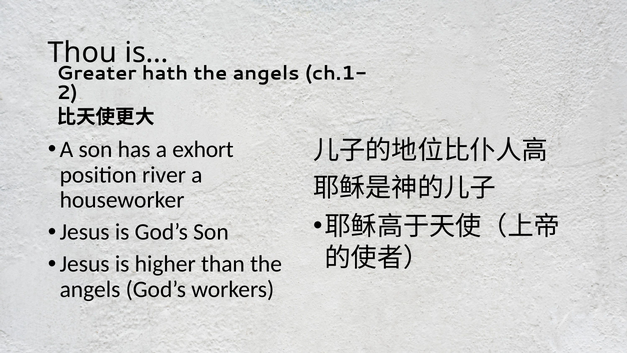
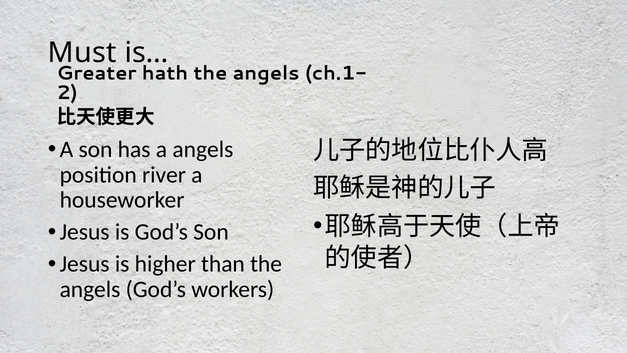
Thou: Thou -> Must
a exhort: exhort -> angels
